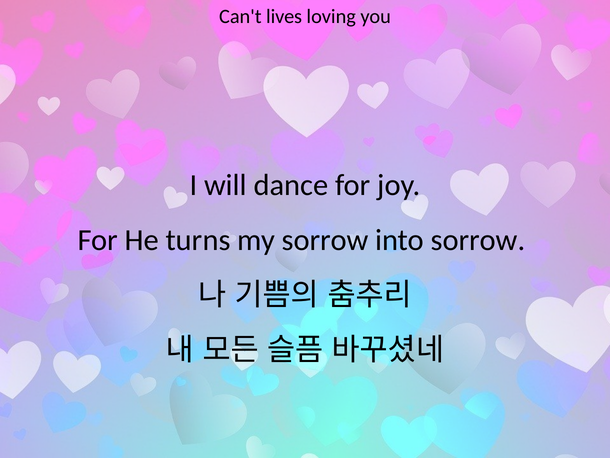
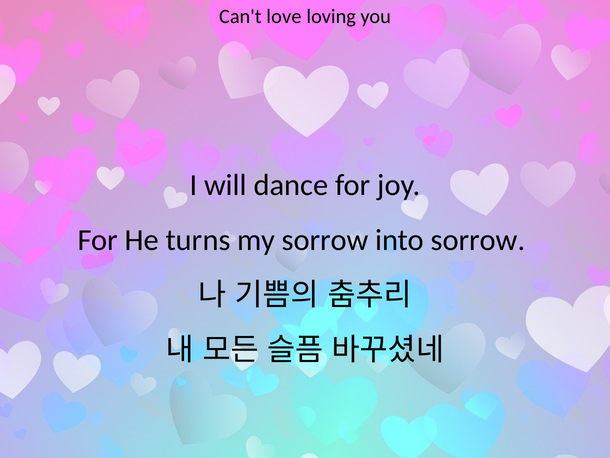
lives: lives -> love
